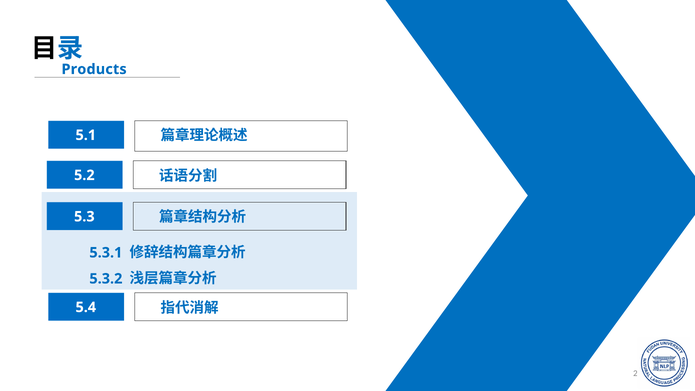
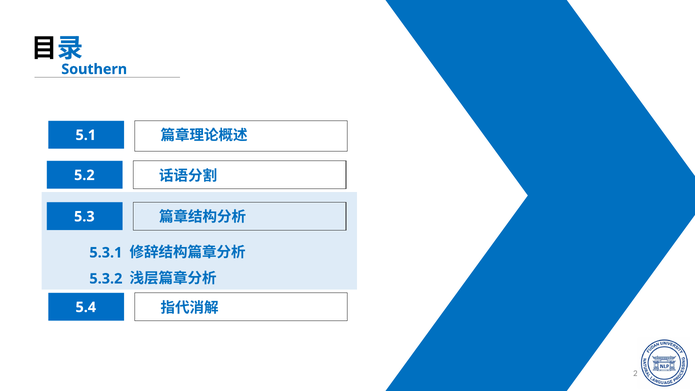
Products: Products -> Southern
